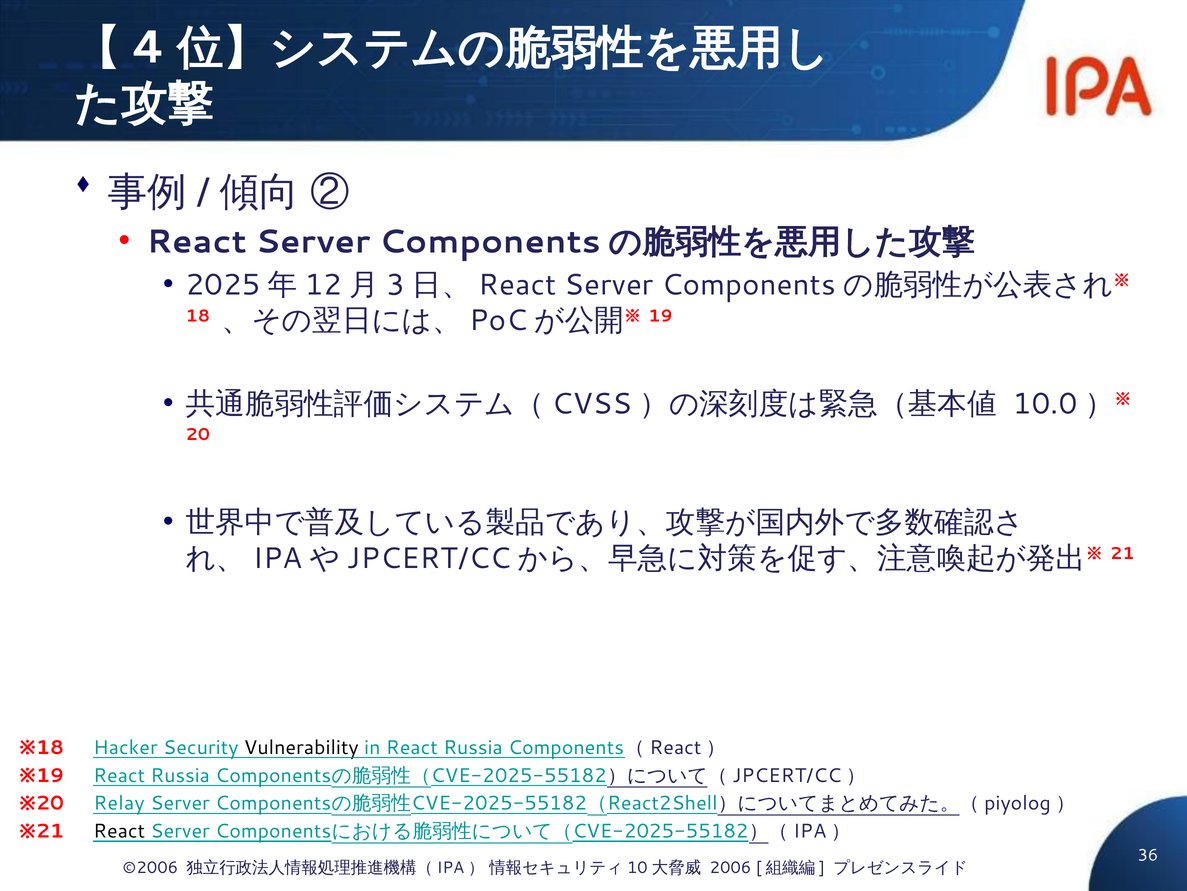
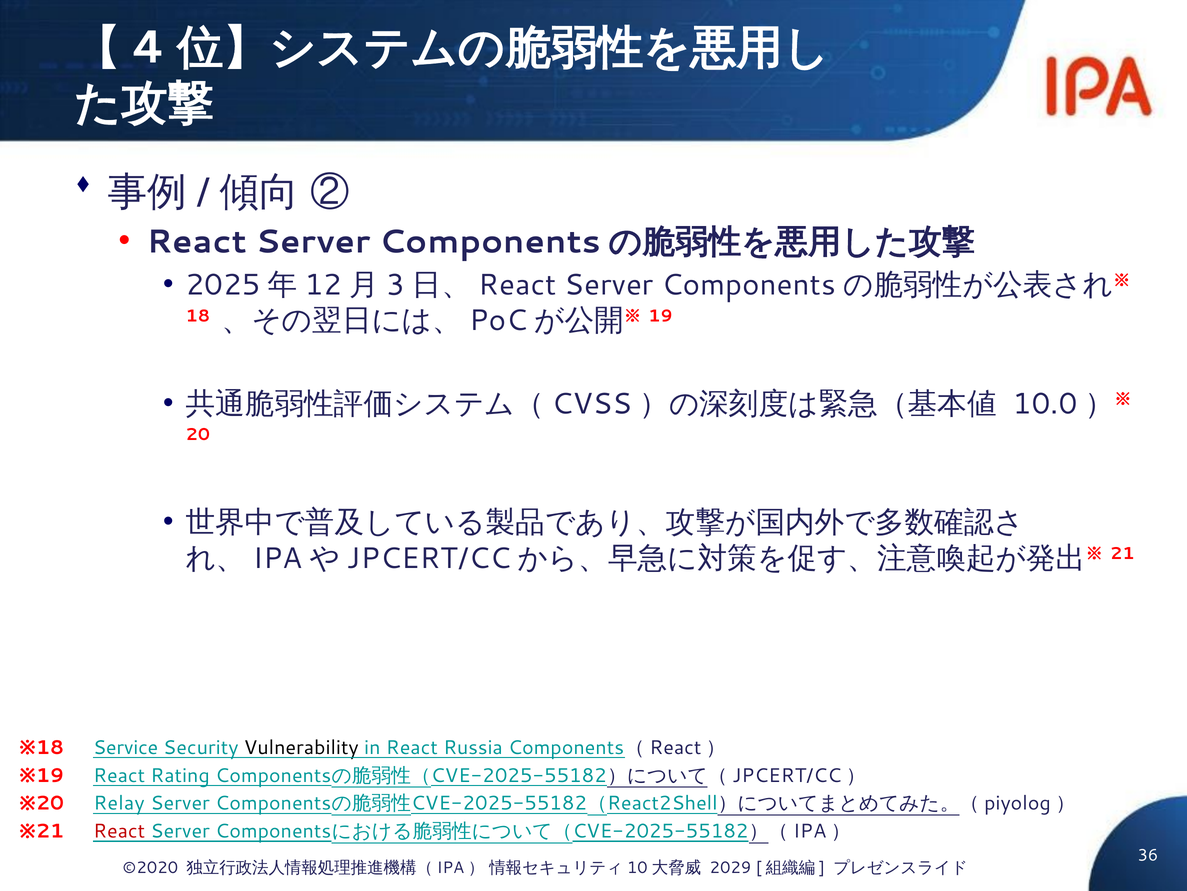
Hacker: Hacker -> Service
Russia at (180, 775): Russia -> Rating
React at (119, 831) colour: black -> red
©2006: ©2006 -> ©2020
2006: 2006 -> 2029
